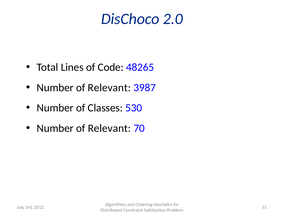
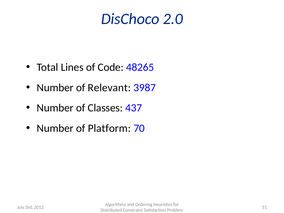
530: 530 -> 437
Relevant at (109, 128): Relevant -> Platform
